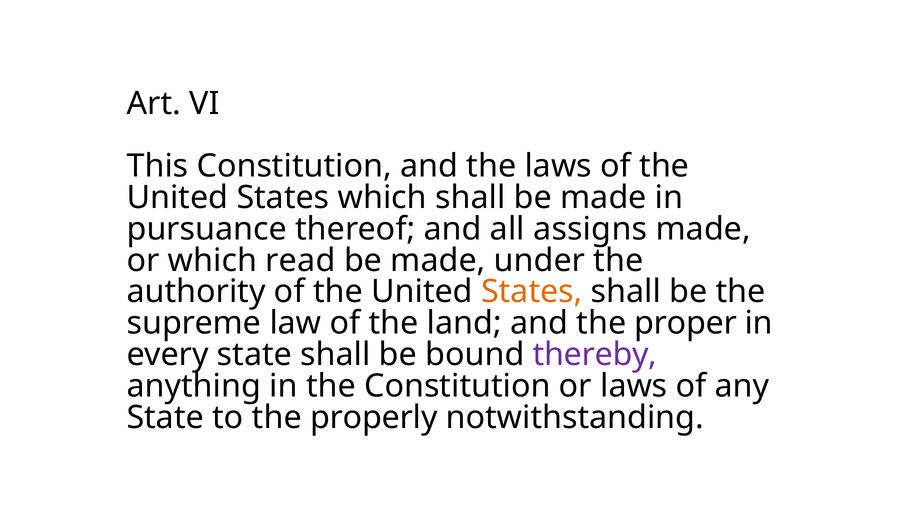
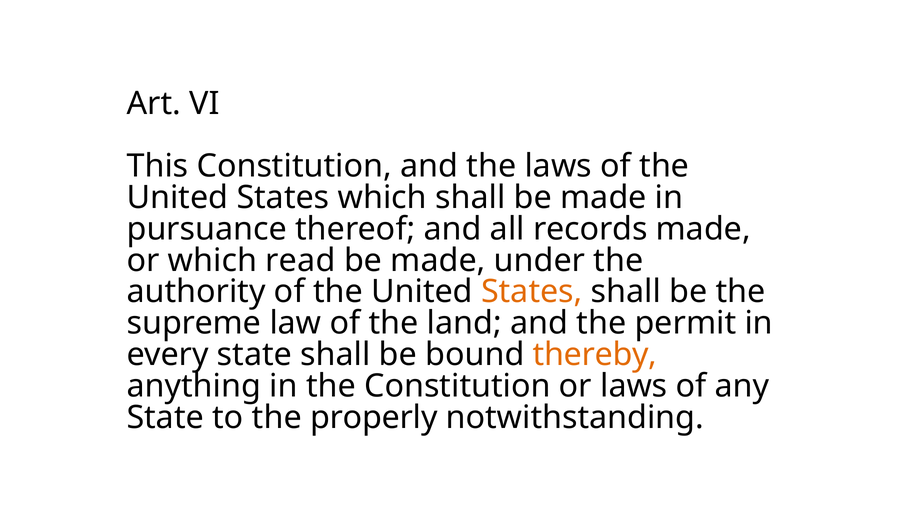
assigns: assigns -> records
proper: proper -> permit
thereby colour: purple -> orange
